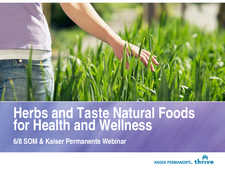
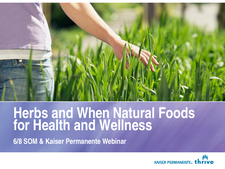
Taste: Taste -> When
